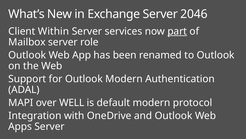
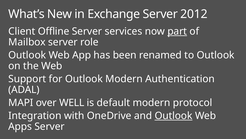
2046: 2046 -> 2012
Within: Within -> Offline
Outlook at (174, 115) underline: none -> present
